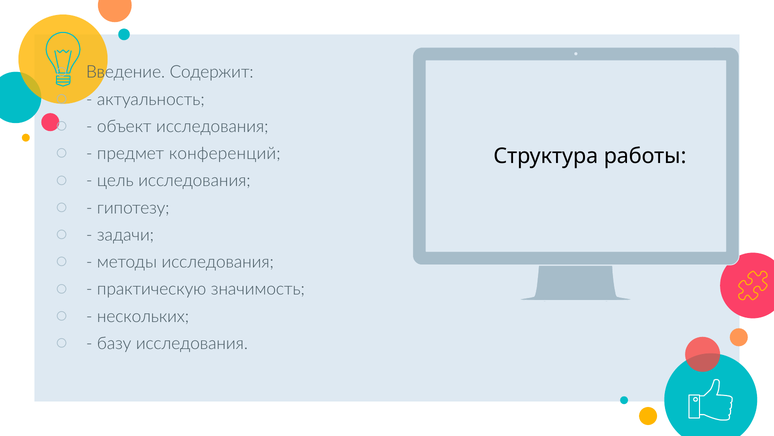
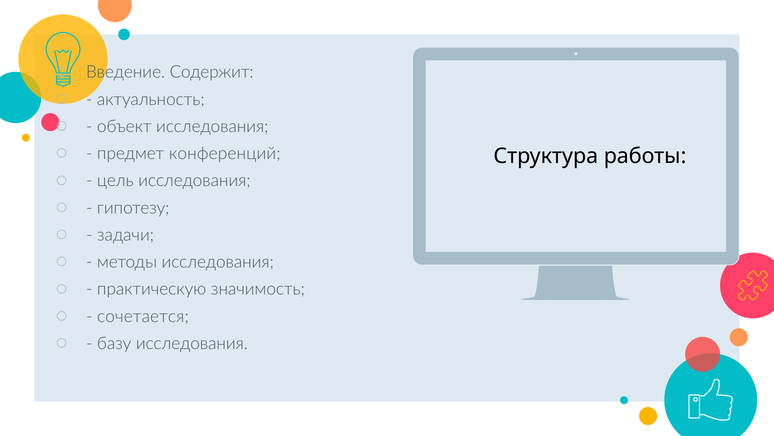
нескольких: нескольких -> сочетается
